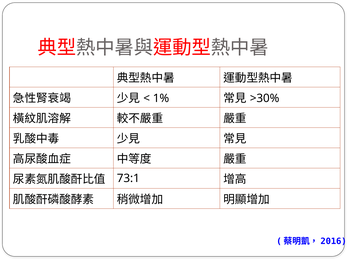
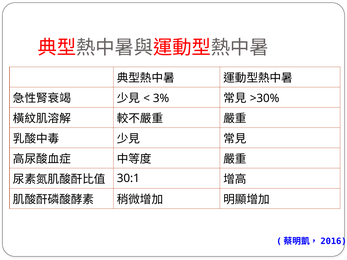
1%: 1% -> 3%
73:1: 73:1 -> 30:1
